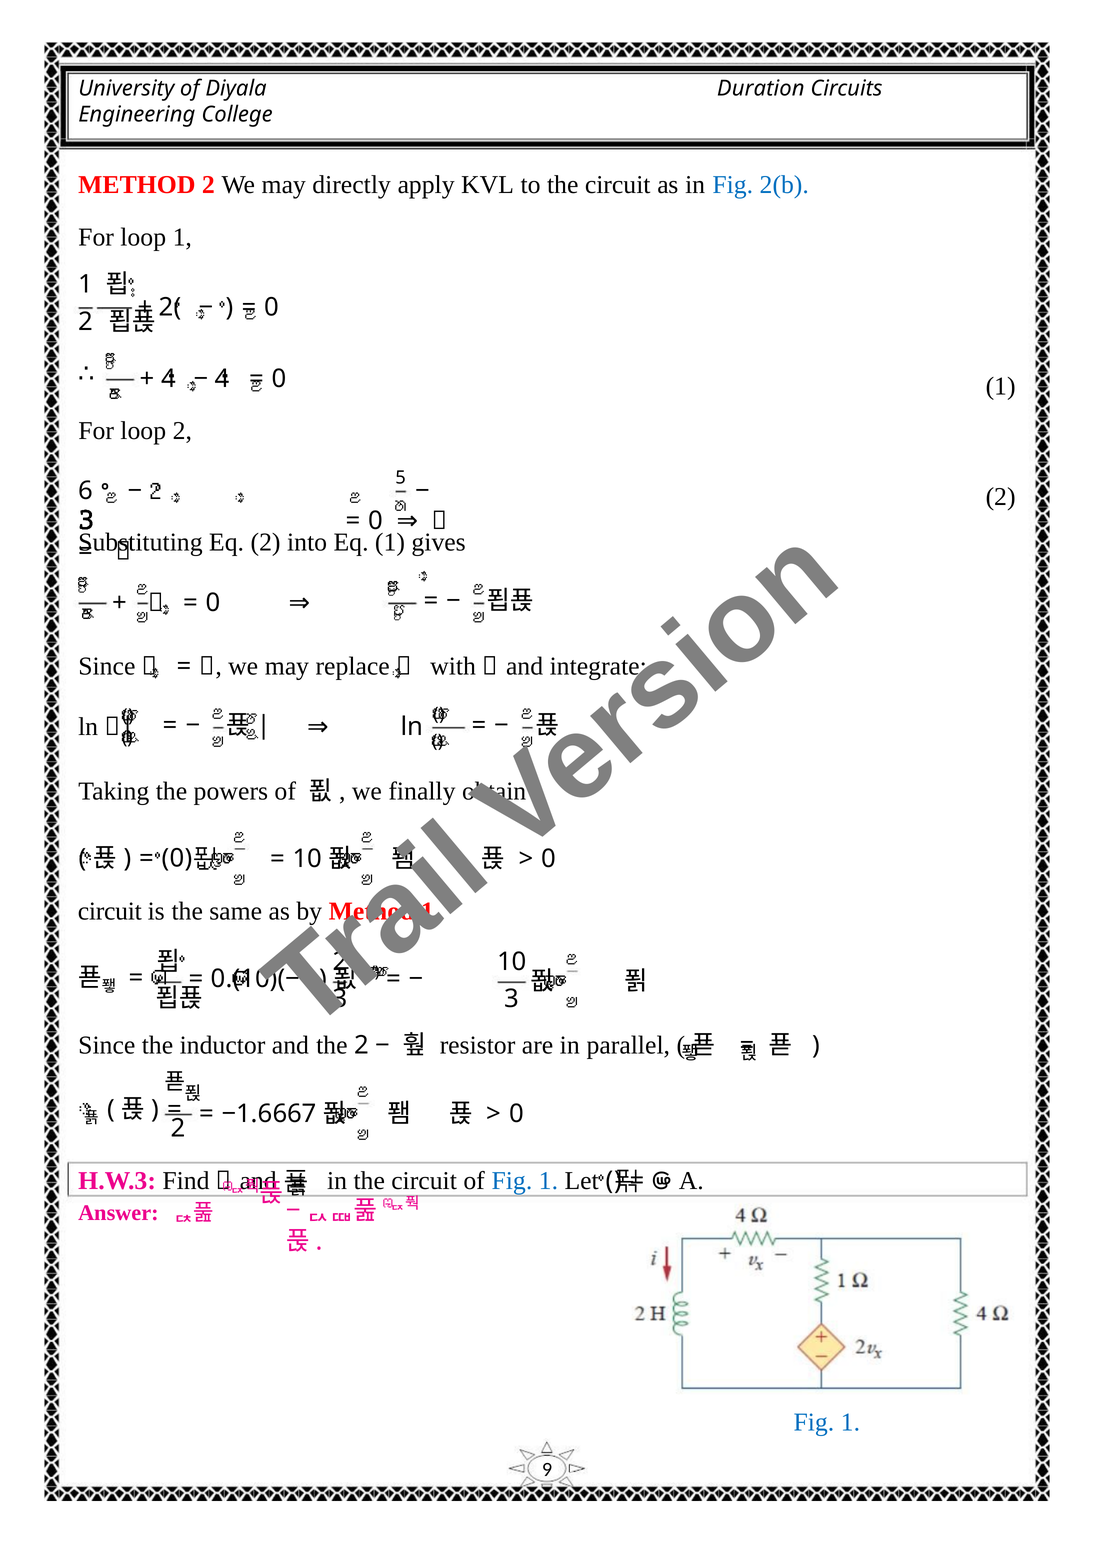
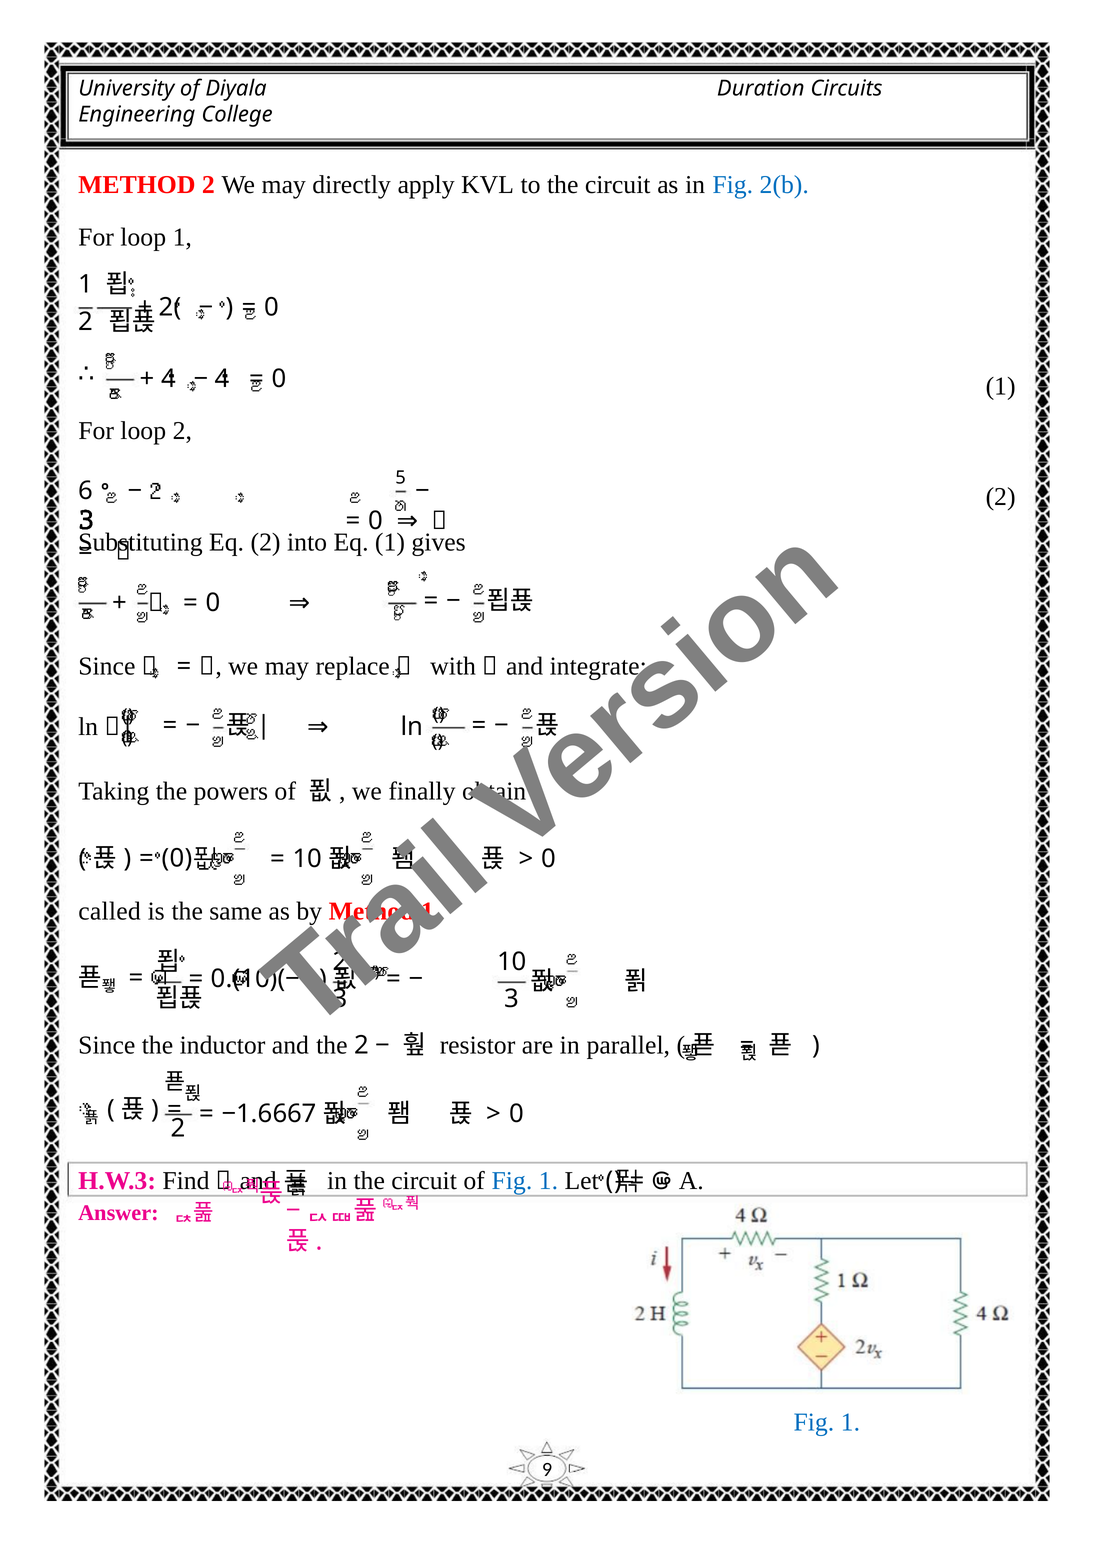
circuit at (110, 911): circuit -> called
